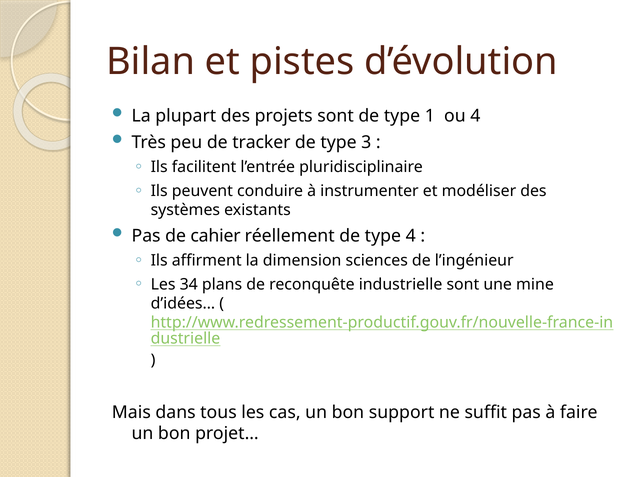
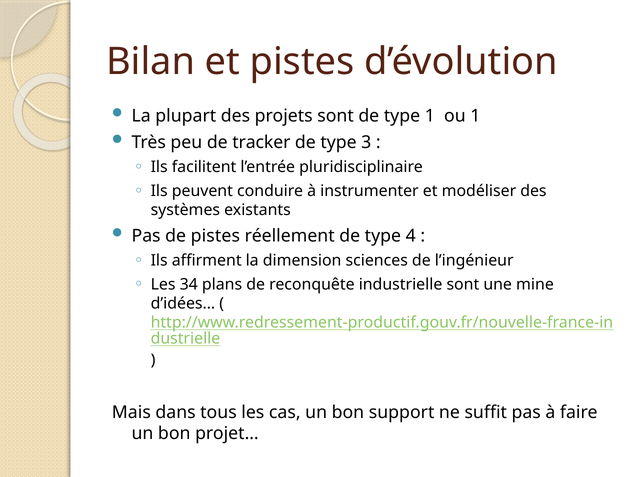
ou 4: 4 -> 1
de cahier: cahier -> pistes
